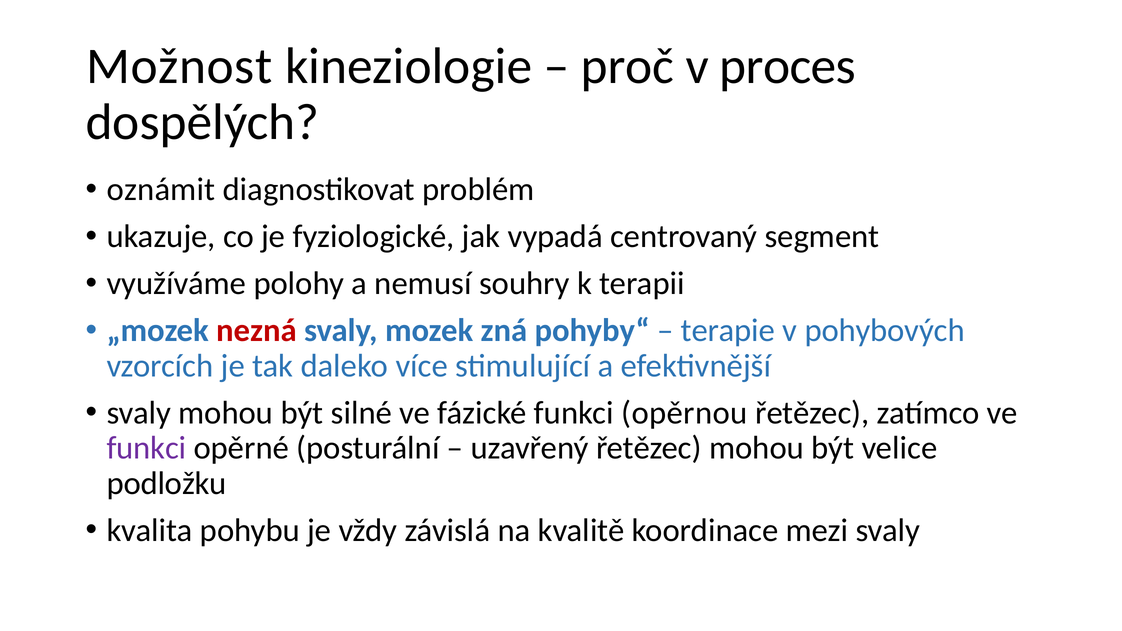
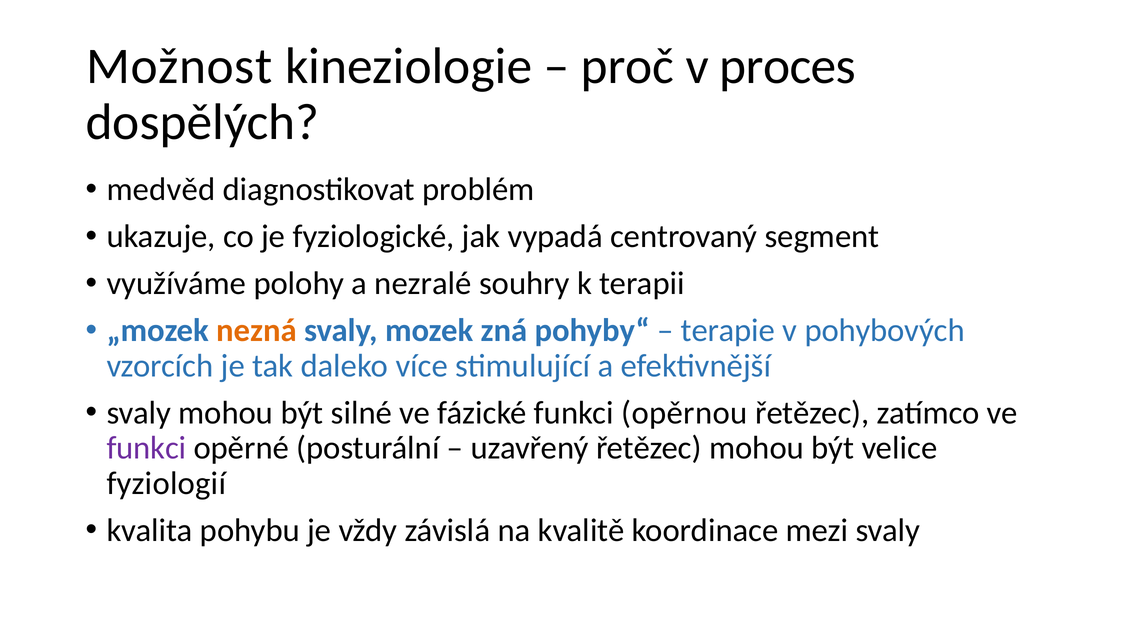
oznámit: oznámit -> medvěd
nemusí: nemusí -> nezralé
nezná colour: red -> orange
podložku: podložku -> fyziologií
